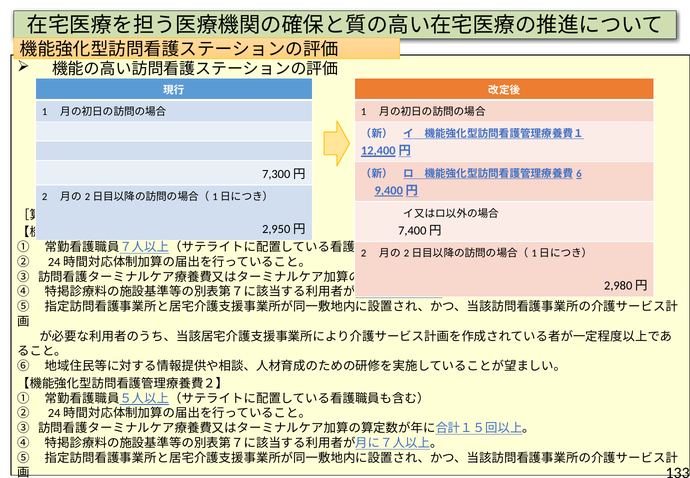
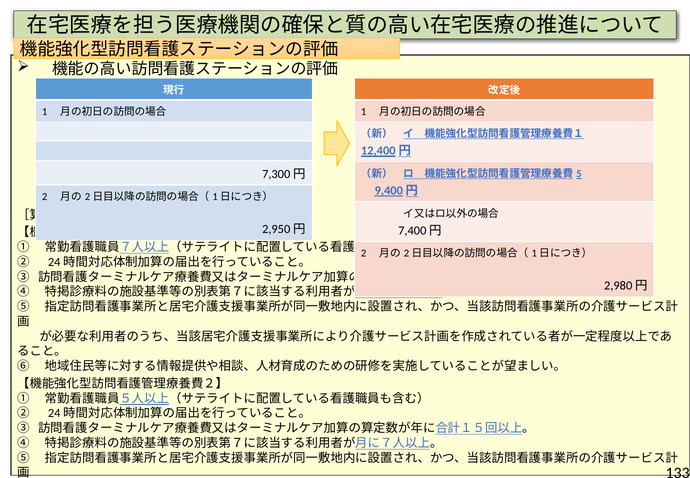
6: 6 -> 5
